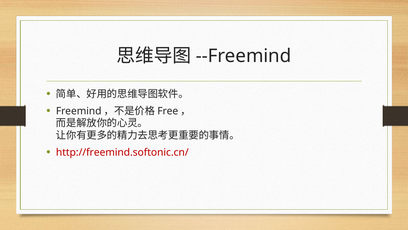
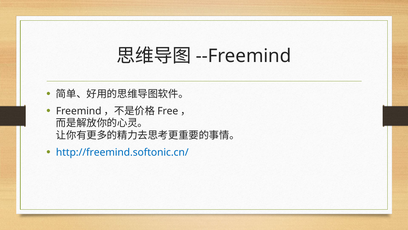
http://freemind.softonic.cn/ colour: red -> blue
